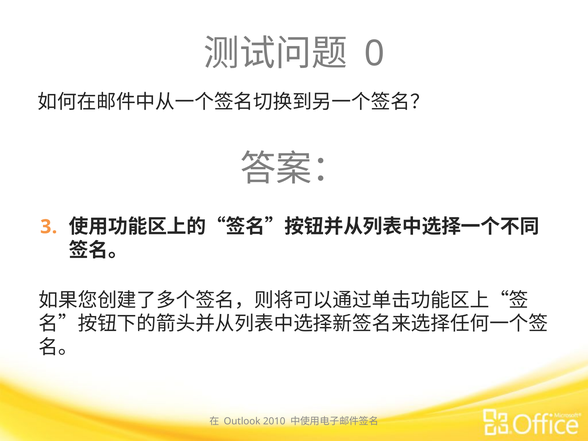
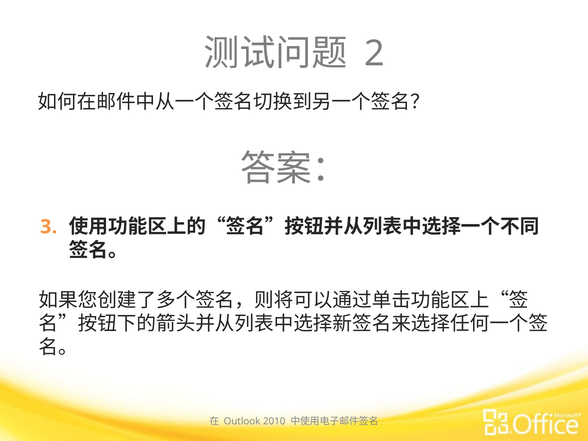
0: 0 -> 2
